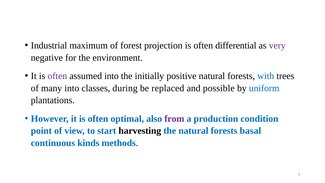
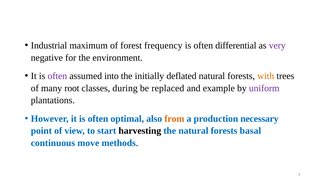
projection: projection -> frequency
positive: positive -> deflated
with colour: blue -> orange
many into: into -> root
possible: possible -> example
uniform colour: blue -> purple
from colour: purple -> orange
condition: condition -> necessary
kinds: kinds -> move
